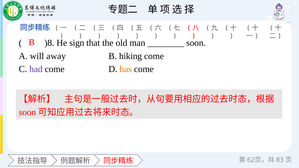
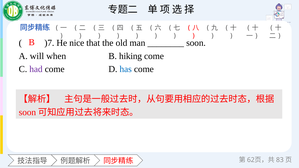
)8: )8 -> )7
sign: sign -> nice
away: away -> when
has colour: orange -> blue
